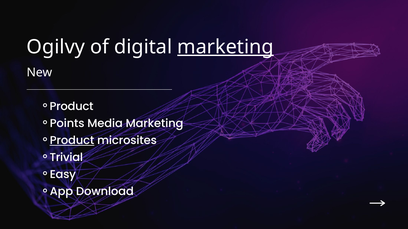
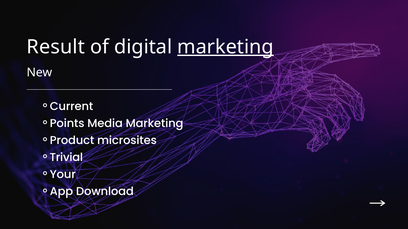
Ogilvy: Ogilvy -> Result
Product at (72, 107): Product -> Current
Product at (72, 141) underline: present -> none
Easy: Easy -> Your
